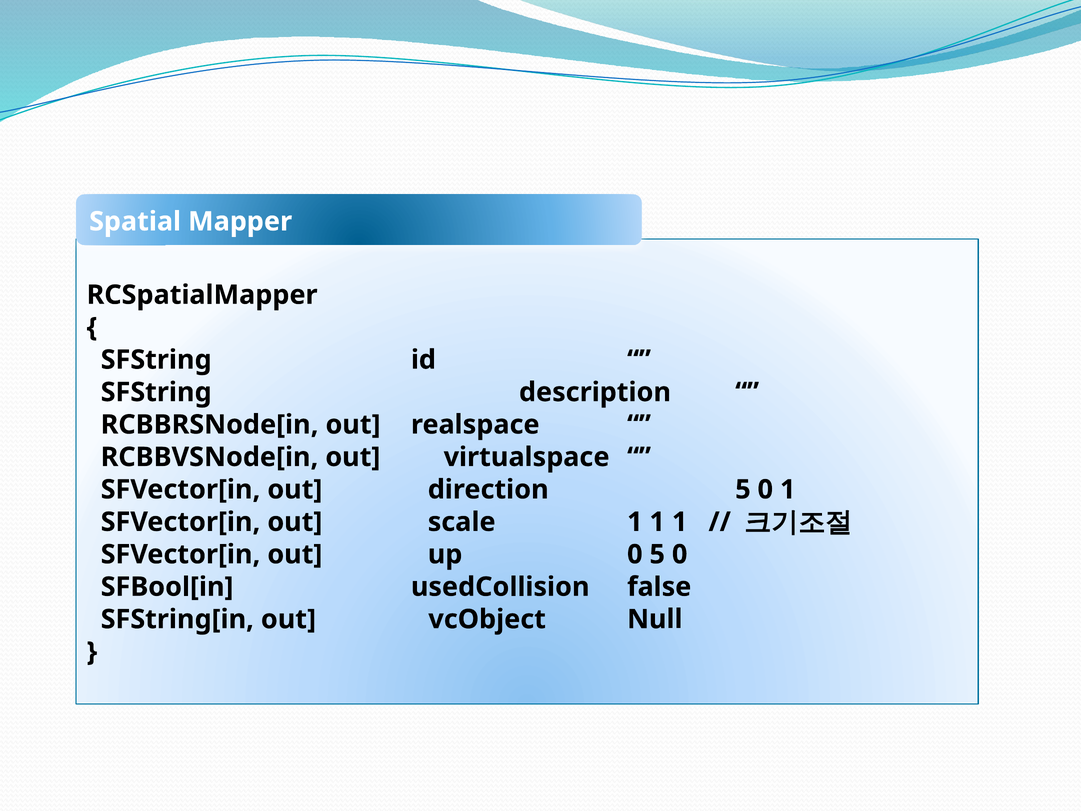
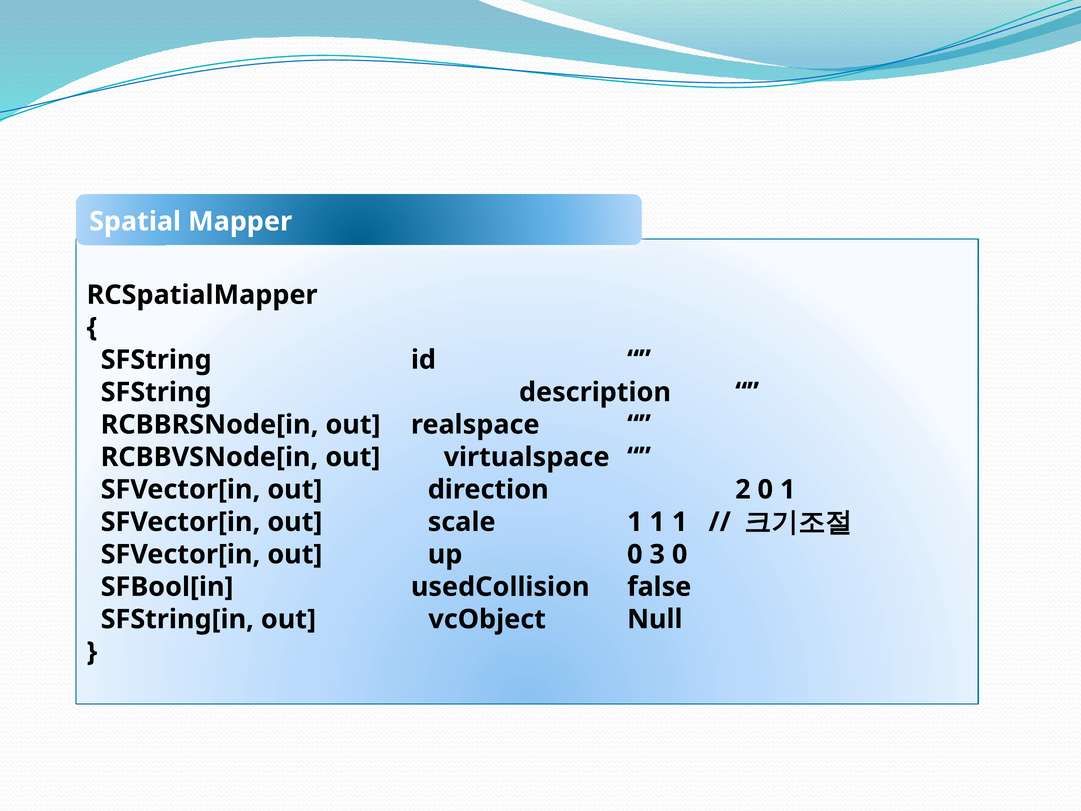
5 at (743, 489): 5 -> 2
0 5: 5 -> 3
